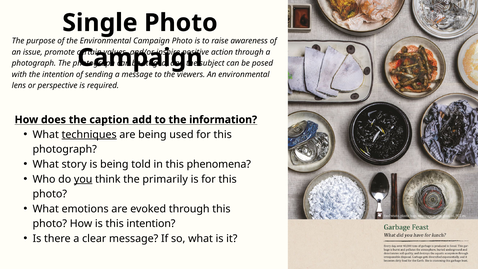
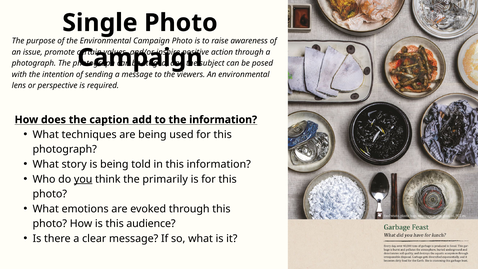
techniques underline: present -> none
this phenomena: phenomena -> information
this intention: intention -> audience
